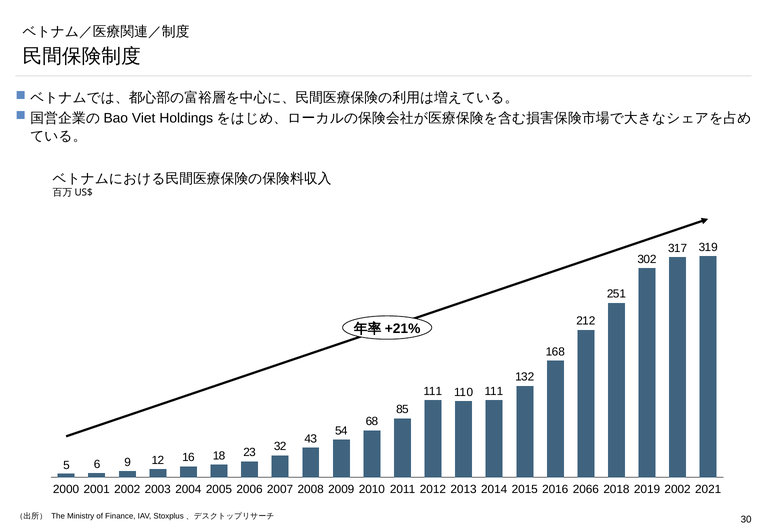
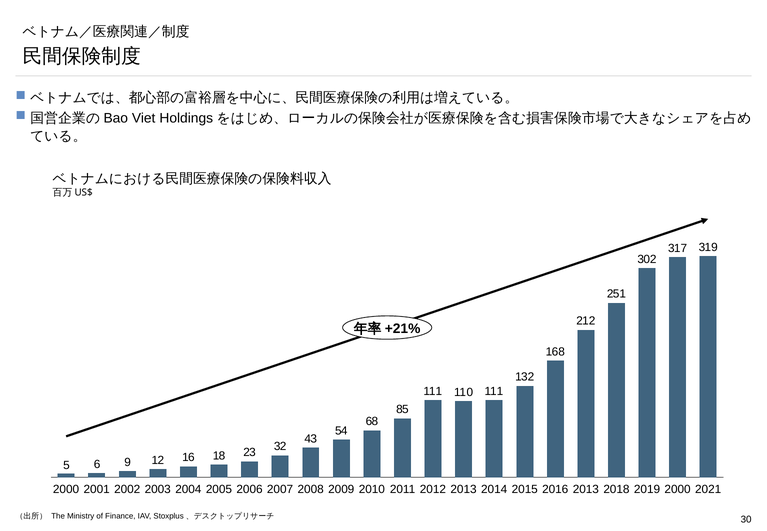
2003 2066: 2066 -> 2013
2018 2002: 2002 -> 2000
